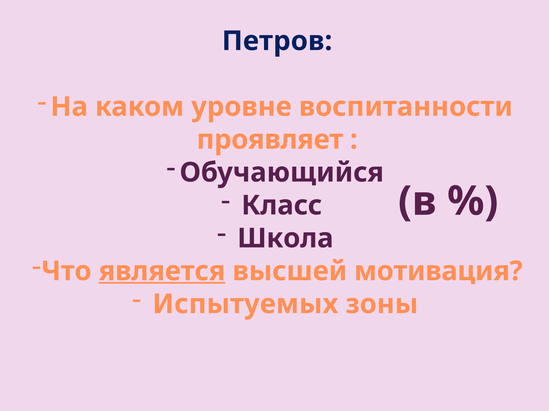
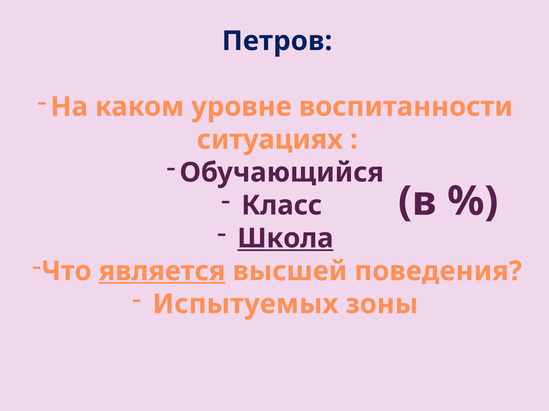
проявляет: проявляет -> ситуациях
Школа underline: none -> present
мотивация: мотивация -> поведения
